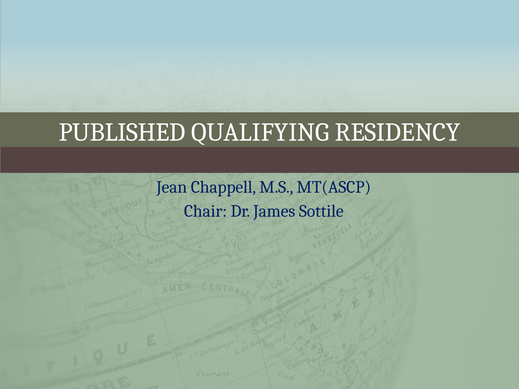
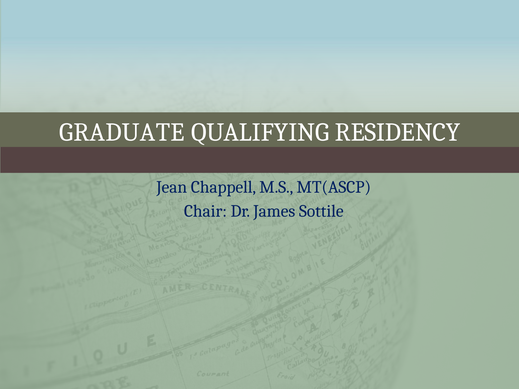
PUBLISHED: PUBLISHED -> GRADUATE
